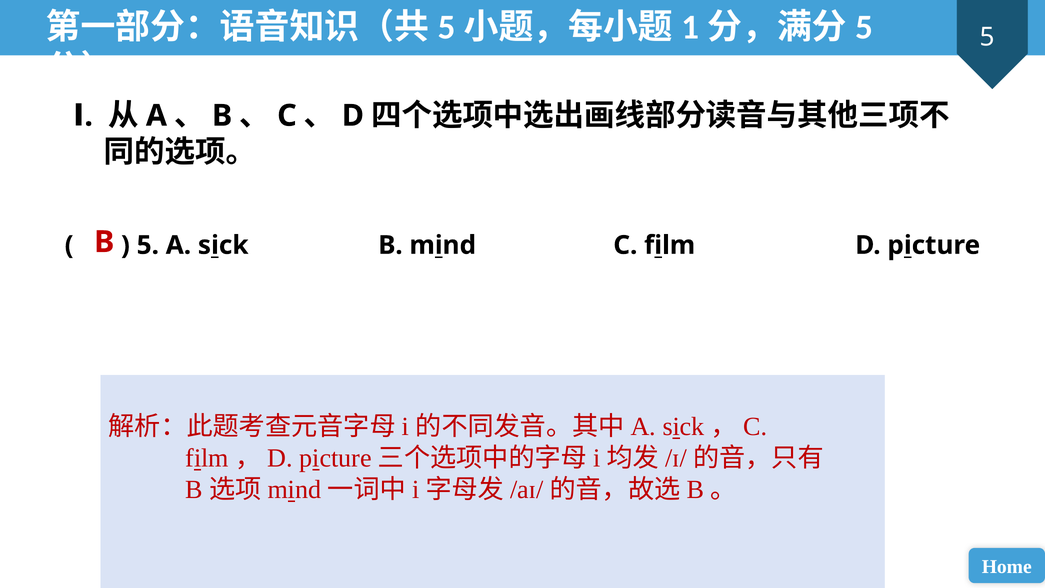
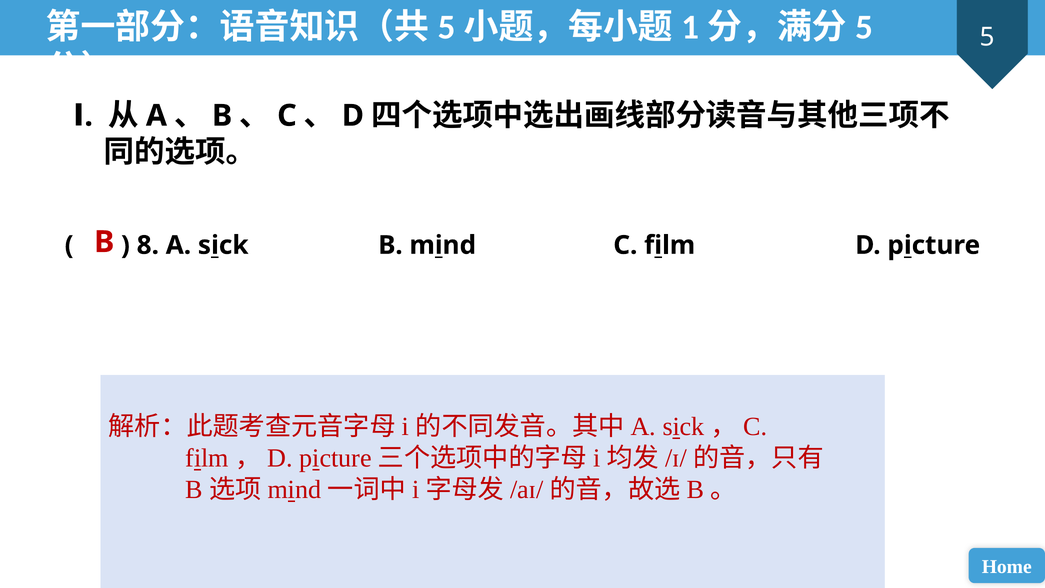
5 at (148, 245): 5 -> 8
